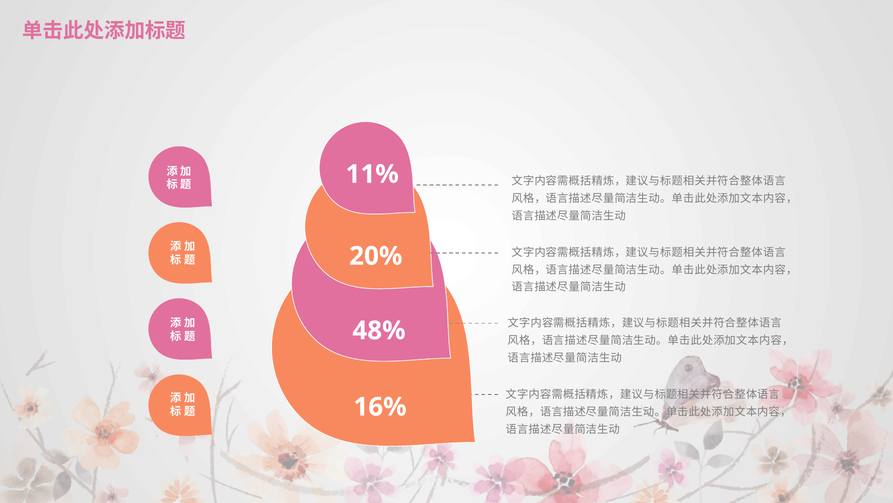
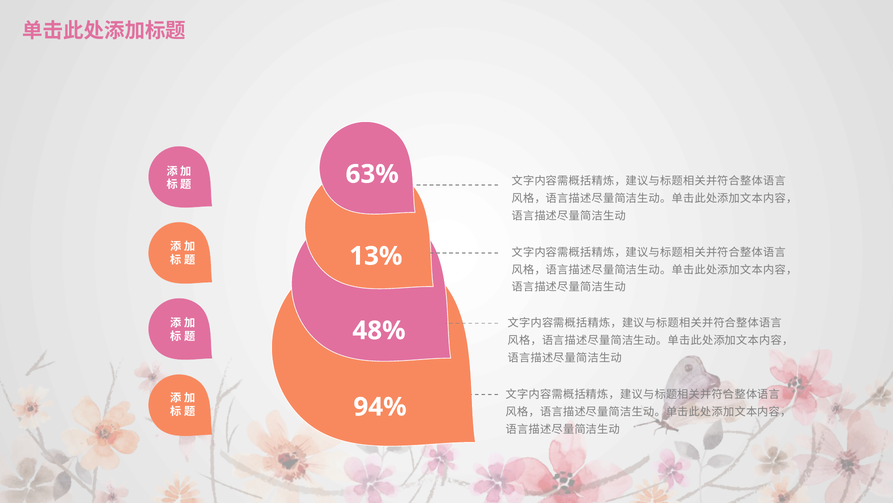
11%: 11% -> 63%
20%: 20% -> 13%
16%: 16% -> 94%
